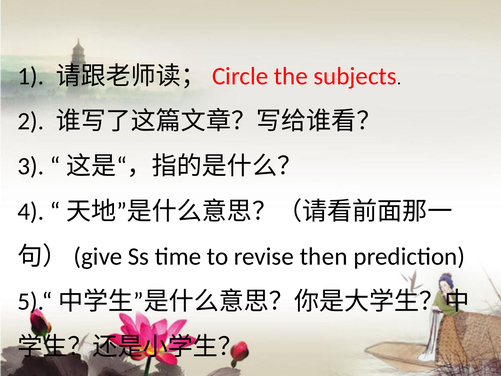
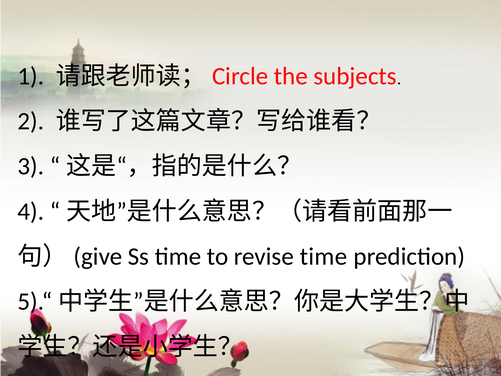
revise then: then -> time
